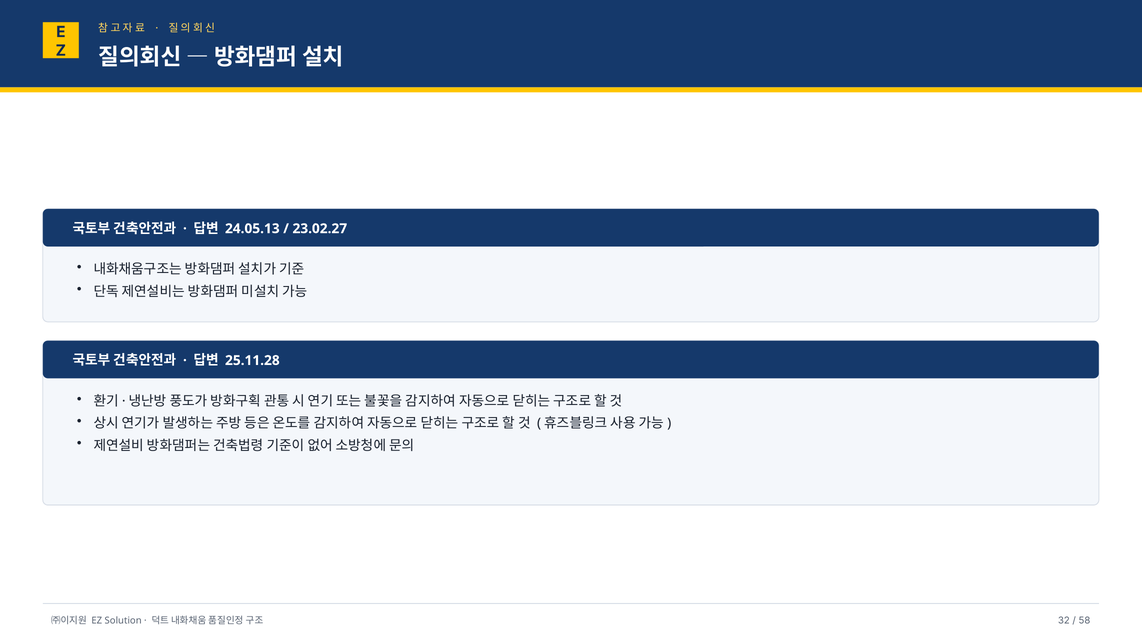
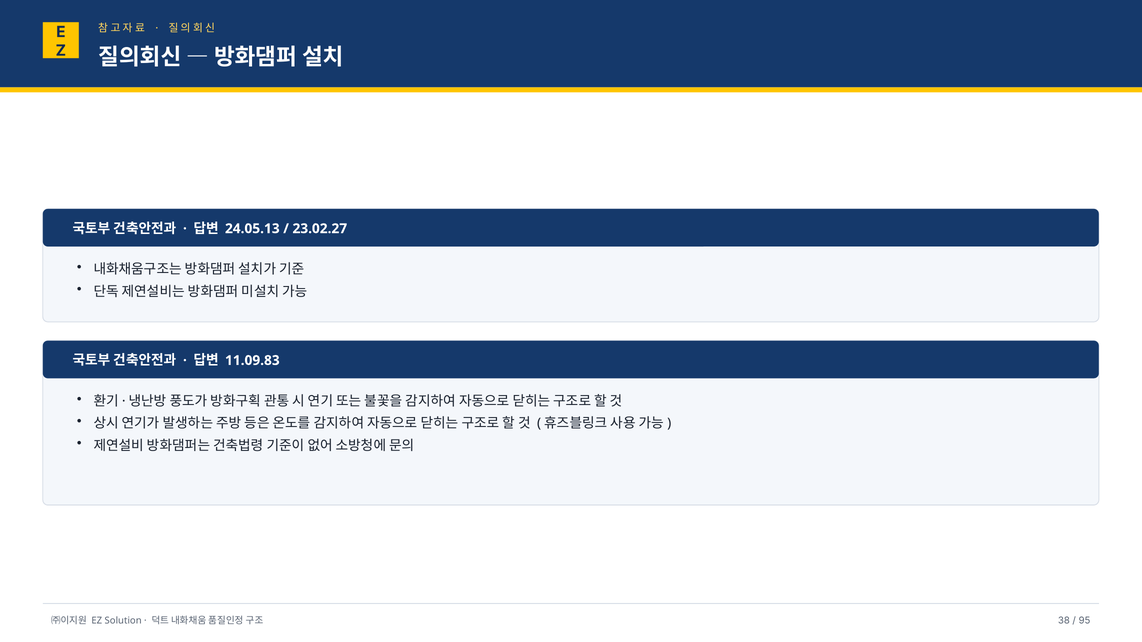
25.11.28: 25.11.28 -> 11.09.83
32: 32 -> 38
58: 58 -> 95
